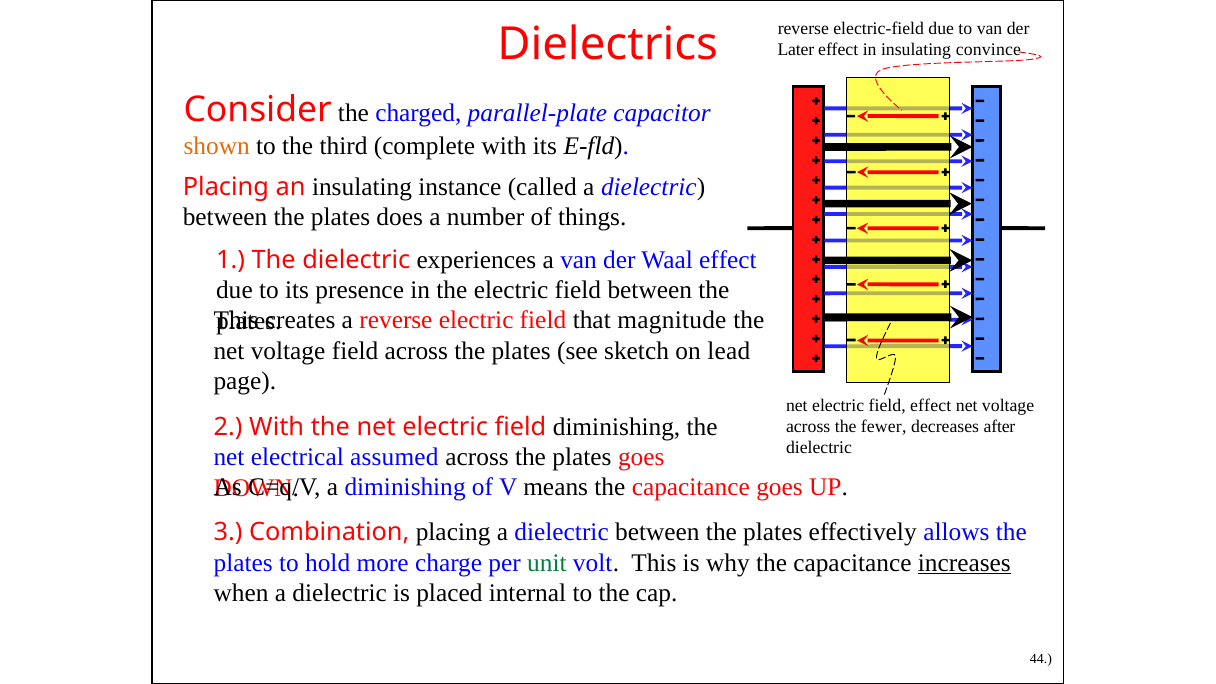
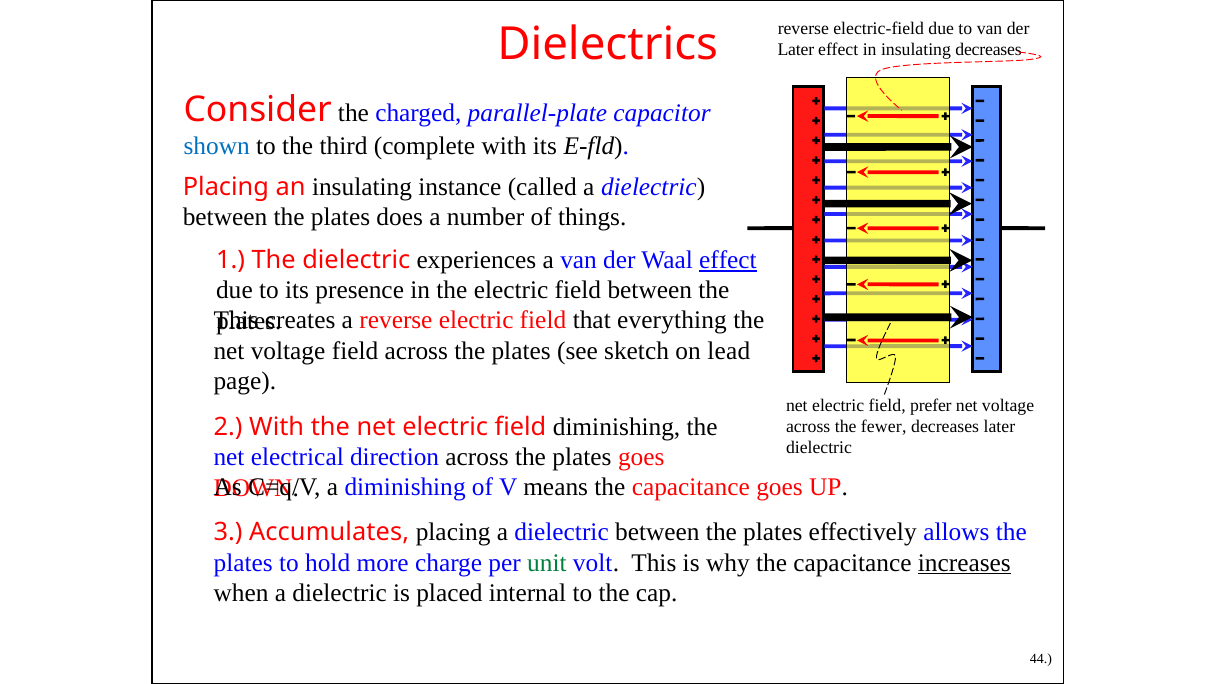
insulating convince: convince -> decreases
shown colour: orange -> blue
effect at (728, 260) underline: none -> present
magnitude: magnitude -> everything
field effect: effect -> prefer
decreases after: after -> later
assumed: assumed -> direction
Combination: Combination -> Accumulates
